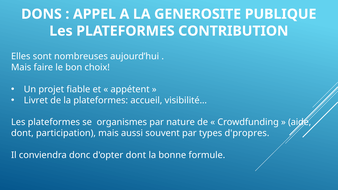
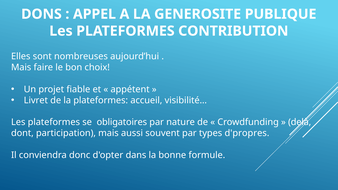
organismes: organismes -> obligatoires
aide: aide -> delà
d'opter dont: dont -> dans
